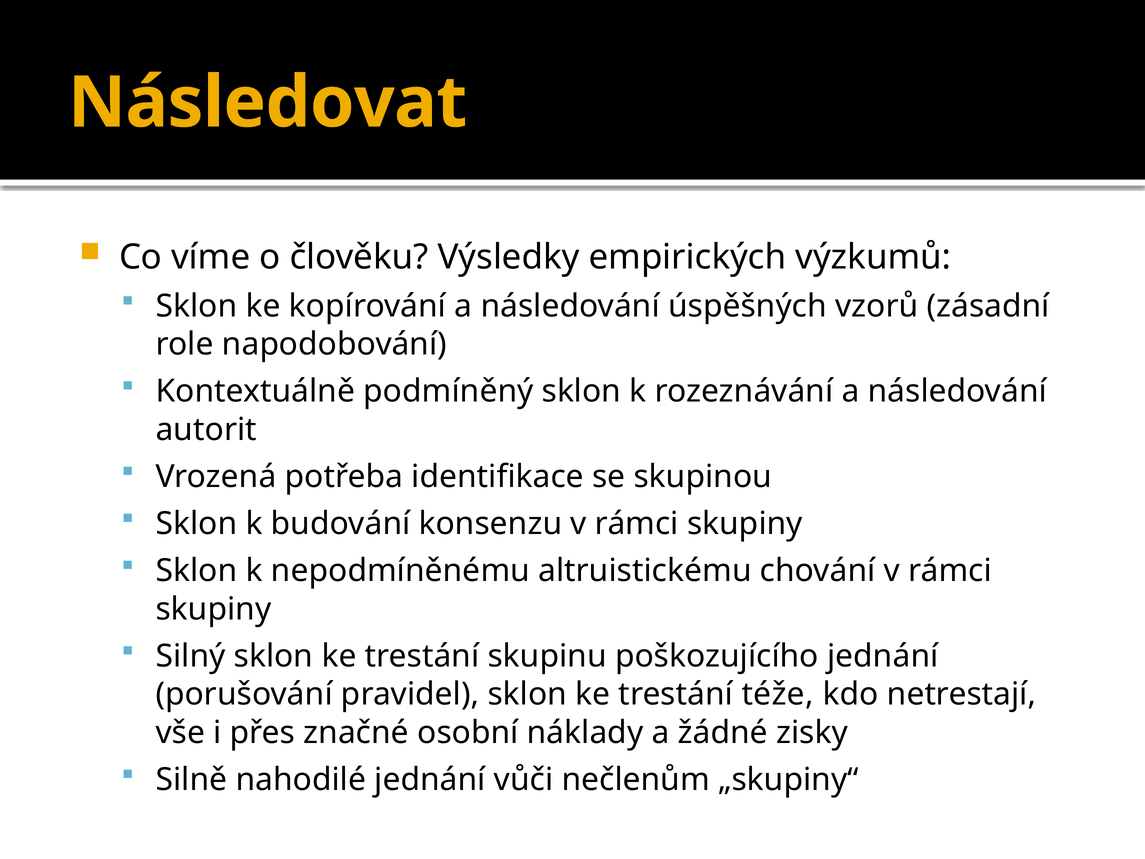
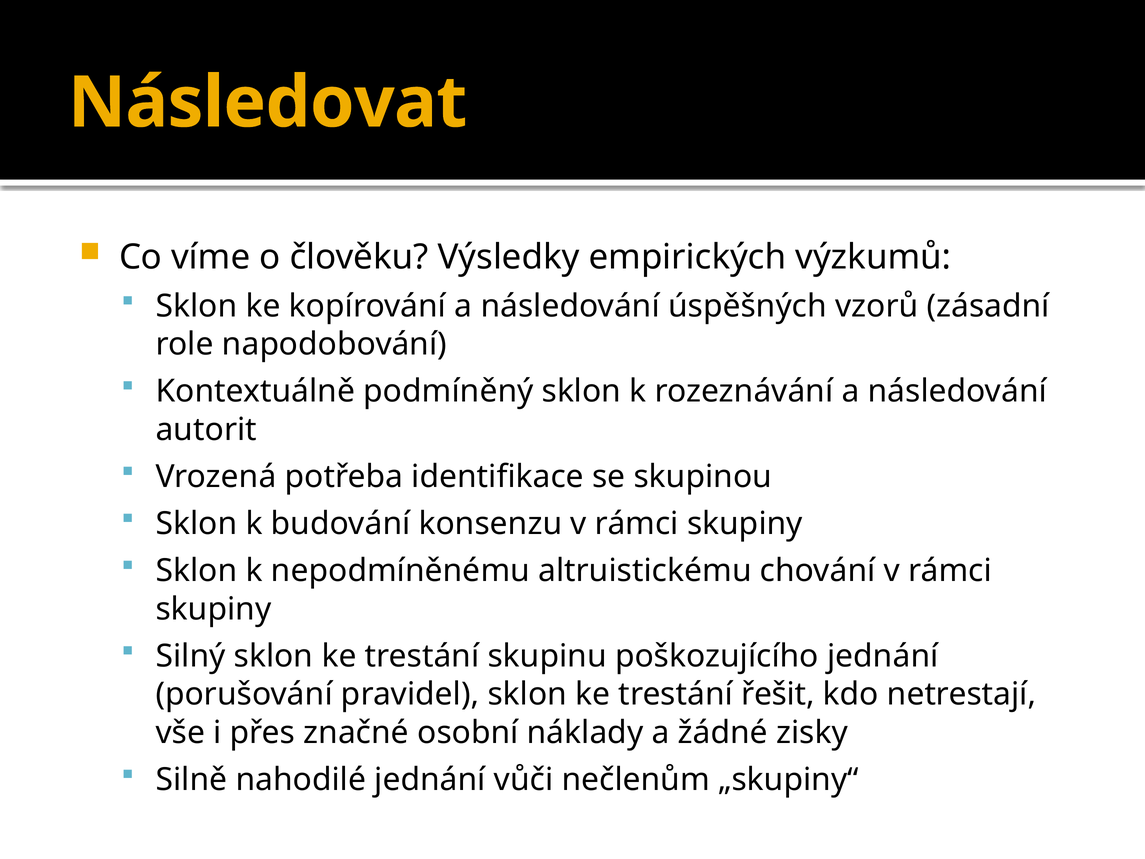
téže: téže -> řešit
